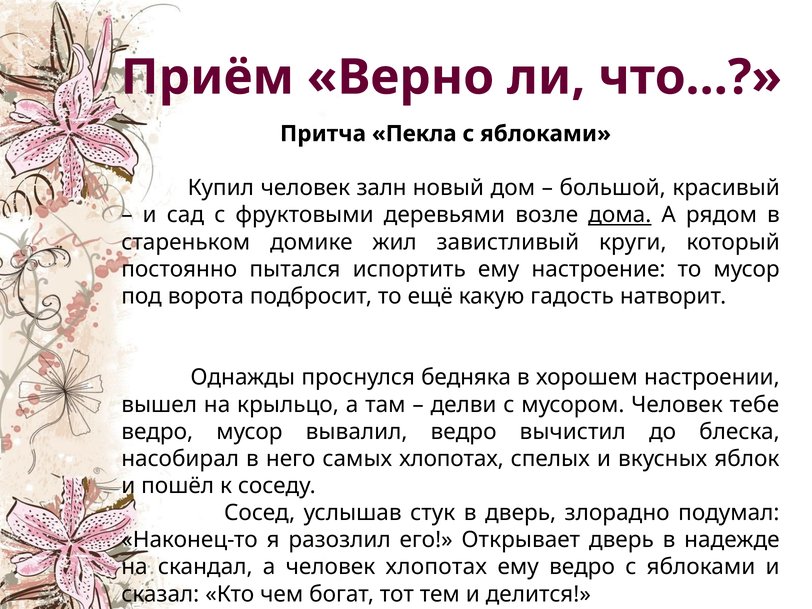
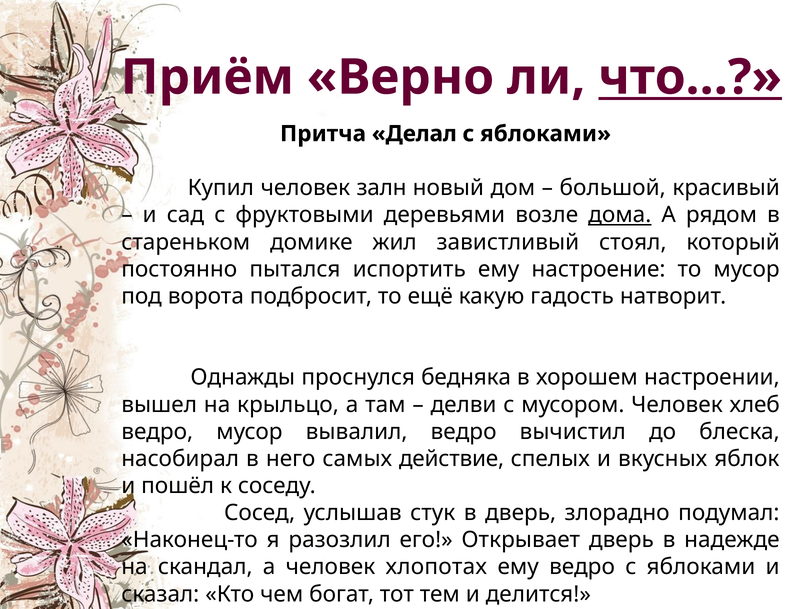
что… underline: none -> present
Пекла: Пекла -> Делал
круги: круги -> стоял
тебе: тебе -> хлеб
самых хлопотах: хлопотах -> действие
